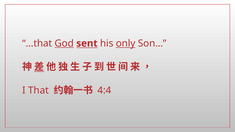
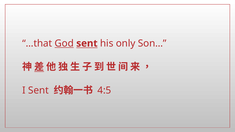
only underline: present -> none
I That: That -> Sent
4:4: 4:4 -> 4:5
